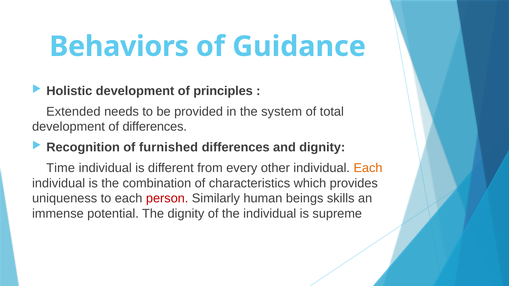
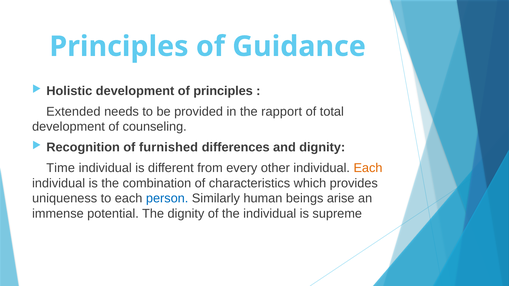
Behaviors at (119, 47): Behaviors -> Principles
system: system -> rapport
of differences: differences -> counseling
person colour: red -> blue
skills: skills -> arise
